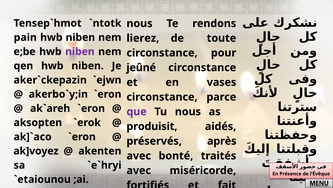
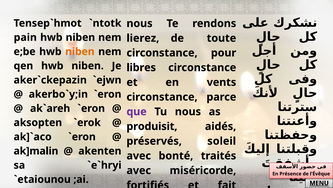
niben at (80, 51) colour: purple -> orange
jeûné: jeûné -> libres
vases: vases -> vents
après: après -> soleil
ak]voyez: ak]voyez -> ak]malin
